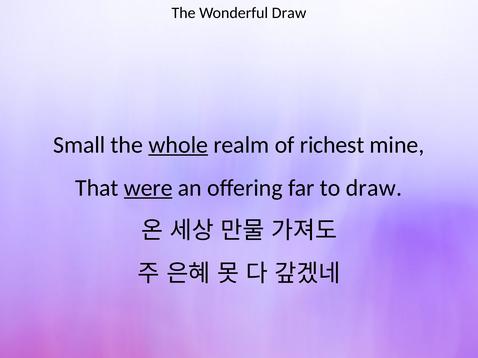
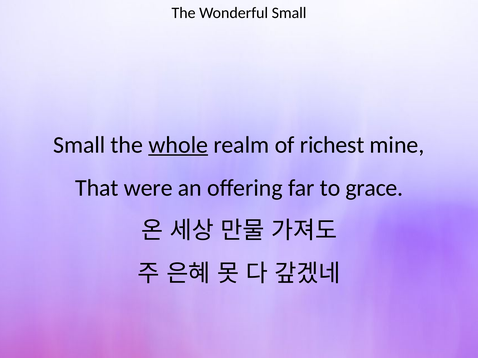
Wonderful Draw: Draw -> Small
were underline: present -> none
to draw: draw -> grace
